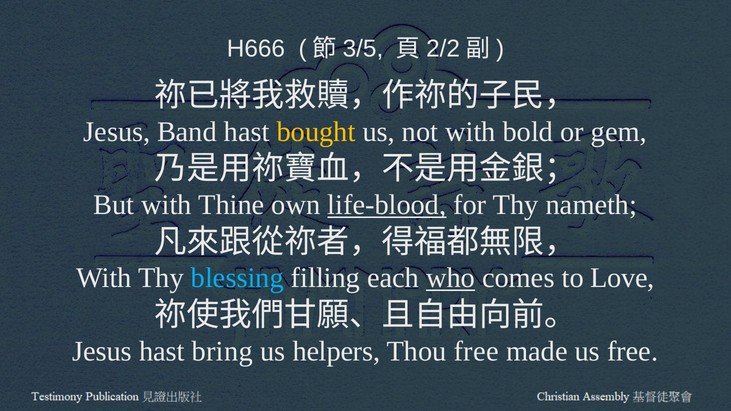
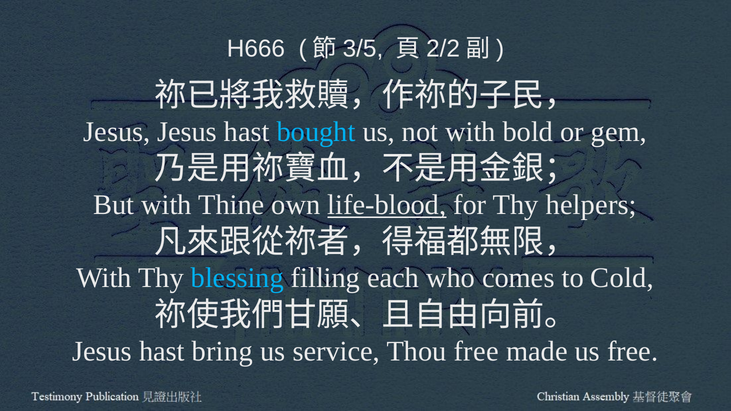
Jesus Band: Band -> Jesus
bought colour: yellow -> light blue
nameth: nameth -> helpers
who underline: present -> none
Love: Love -> Cold
helpers: helpers -> service
